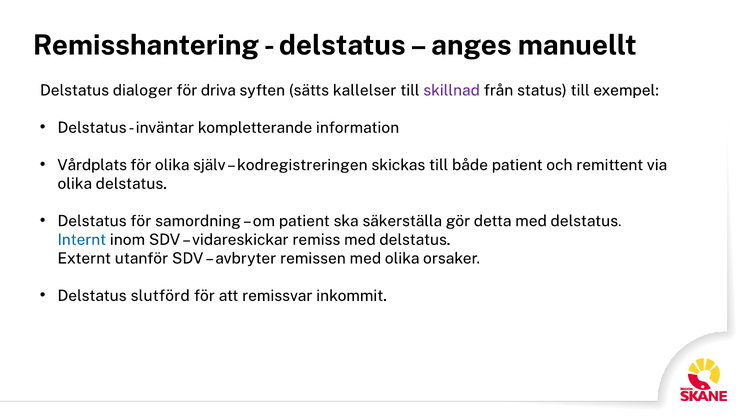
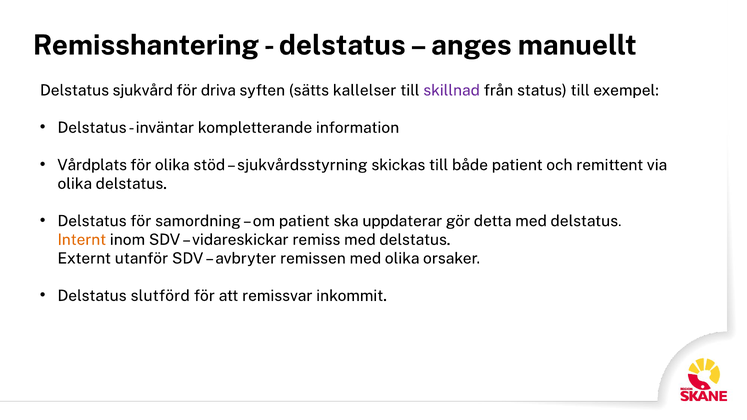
dialoger: dialoger -> sjukvård
själv: själv -> stöd
kodregistreringen: kodregistreringen -> sjukvårdsstyrning
säkerställa: säkerställa -> uppdaterar
Internt colour: blue -> orange
